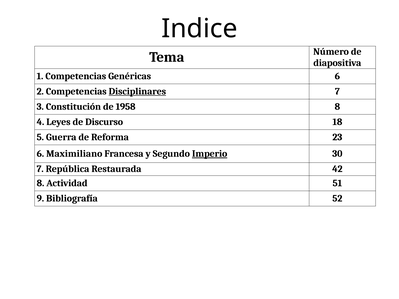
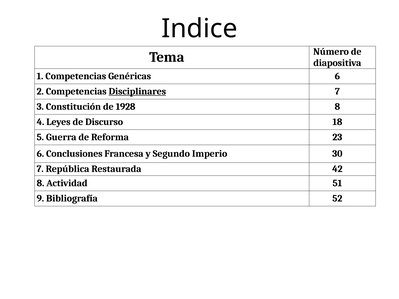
1958: 1958 -> 1928
Maximiliano: Maximiliano -> Conclusiones
Imperio underline: present -> none
